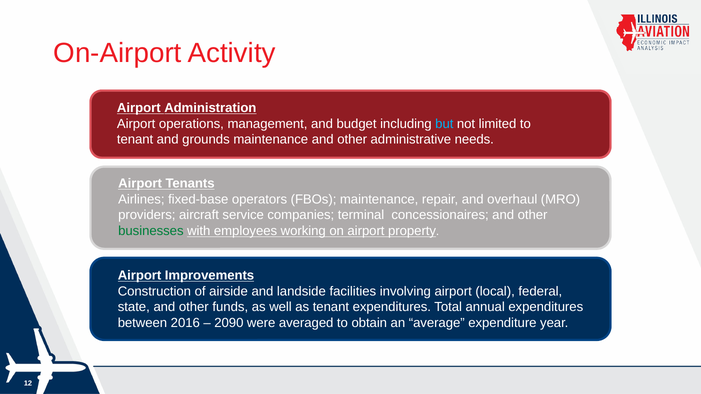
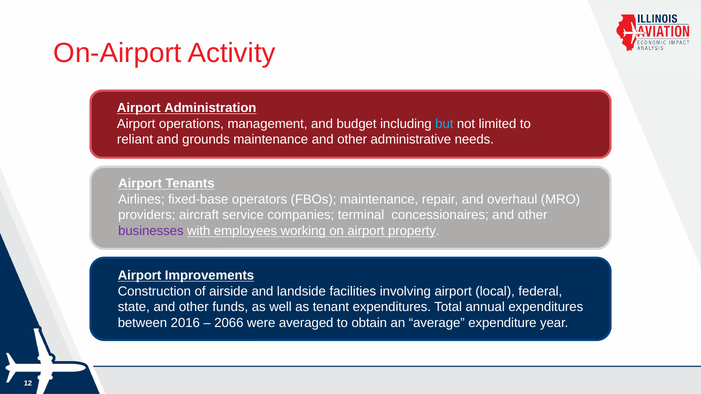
tenant at (135, 140): tenant -> reliant
businesses colour: green -> purple
2090: 2090 -> 2066
